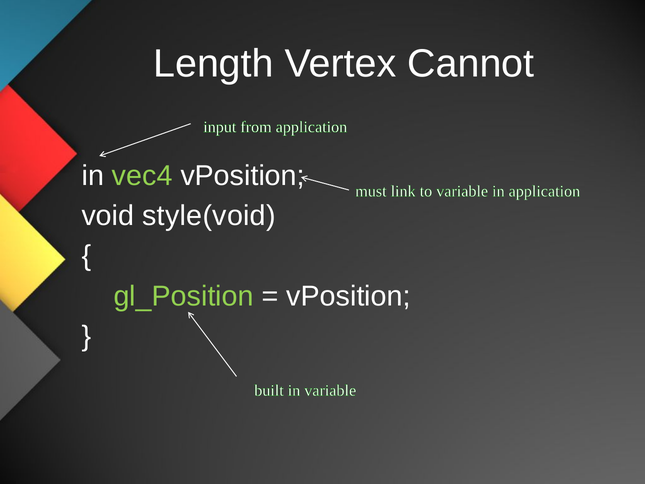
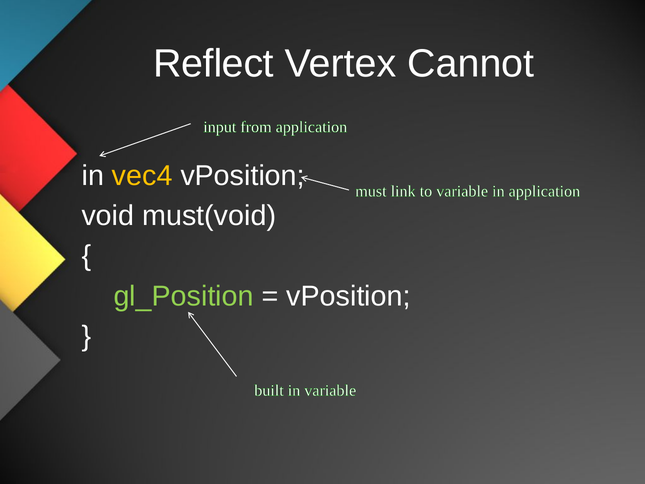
Length: Length -> Reflect
vec4 colour: light green -> yellow
style(void: style(void -> must(void
